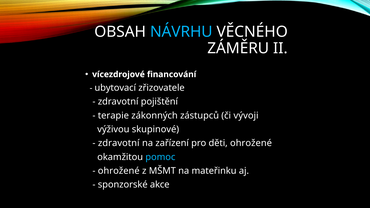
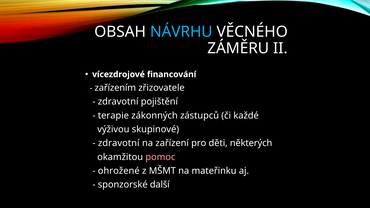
ubytovací: ubytovací -> zařízením
vývoji: vývoji -> každé
děti ohrožené: ohrožené -> některých
pomoc colour: light blue -> pink
akce: akce -> další
